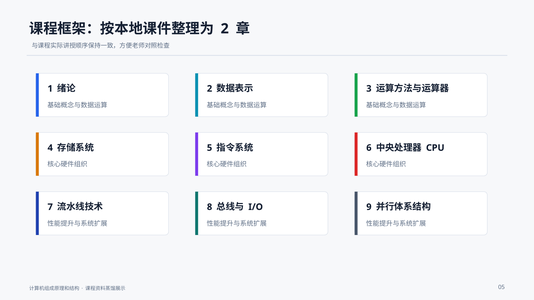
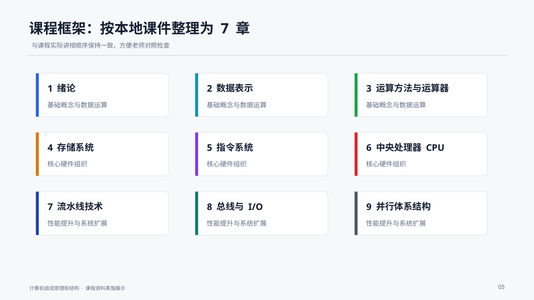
2 at (225, 29): 2 -> 7
